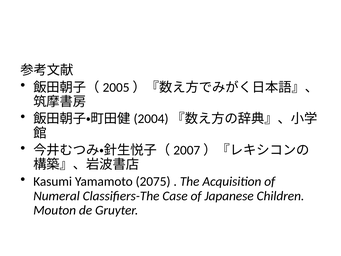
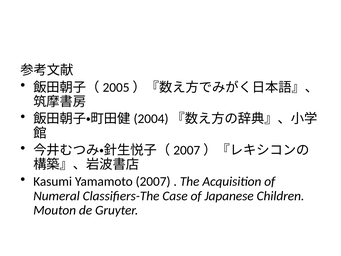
2075: 2075 -> 2007
